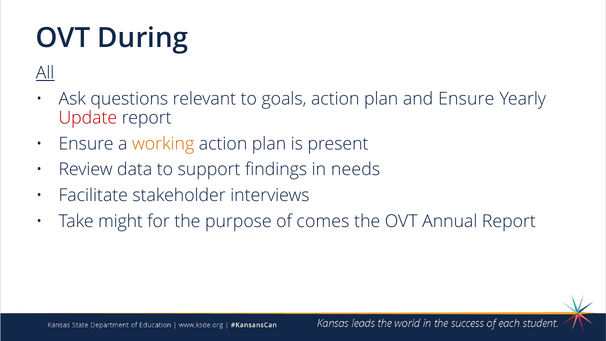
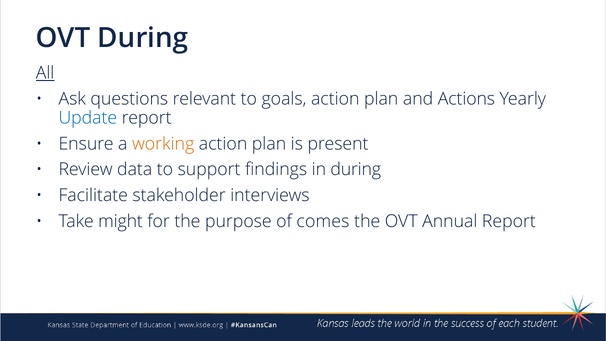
and Ensure: Ensure -> Actions
Update colour: red -> blue
in needs: needs -> during
